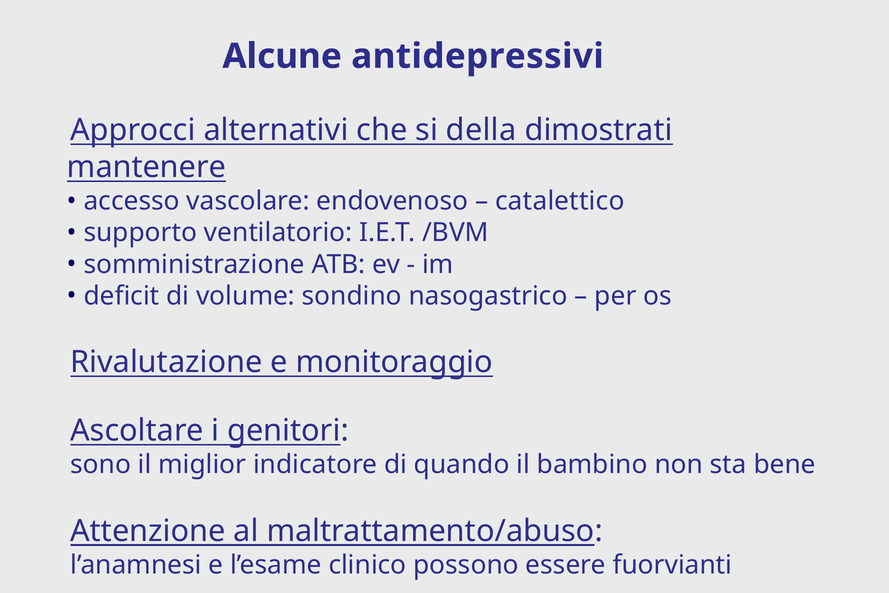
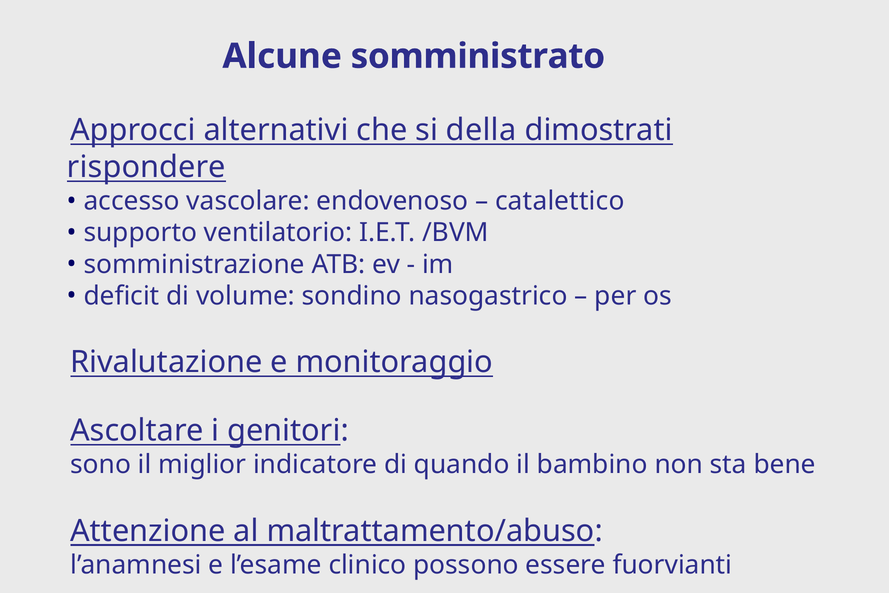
antidepressivi: antidepressivi -> somministrato
mantenere: mantenere -> rispondere
